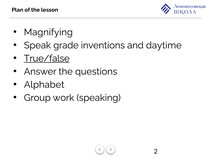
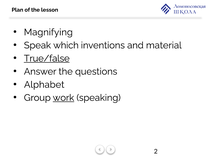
grade: grade -> which
daytime: daytime -> material
work underline: none -> present
